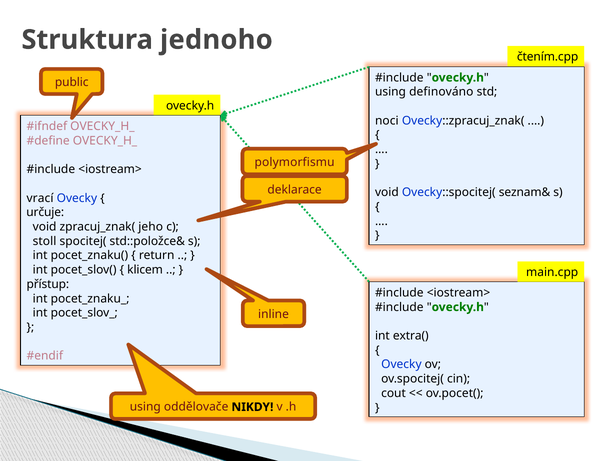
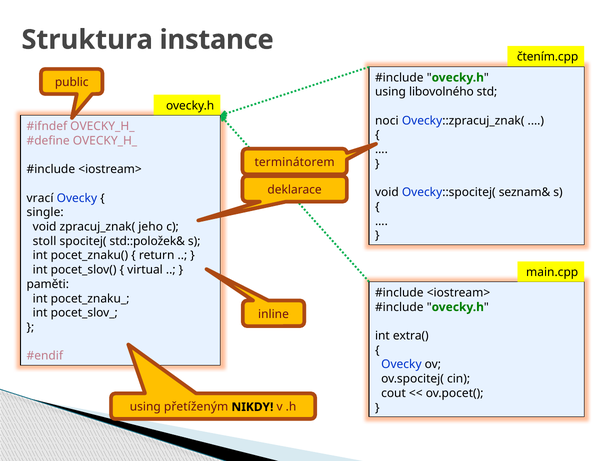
jednoho: jednoho -> instance
definováno: definováno -> libovolného
polymorfismu: polymorfismu -> terminátorem
určuje: určuje -> single
std::položce&: std::položce& -> std::položek&
klicem: klicem -> virtual
přístup: přístup -> paměti
oddělovače: oddělovače -> přetíženým
